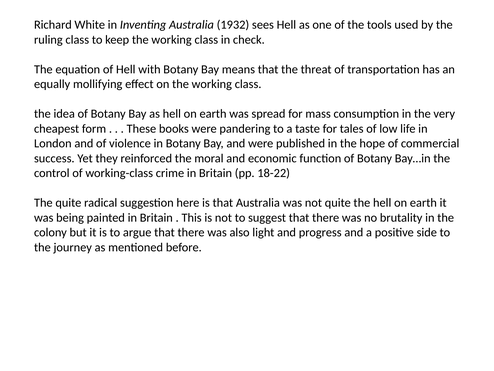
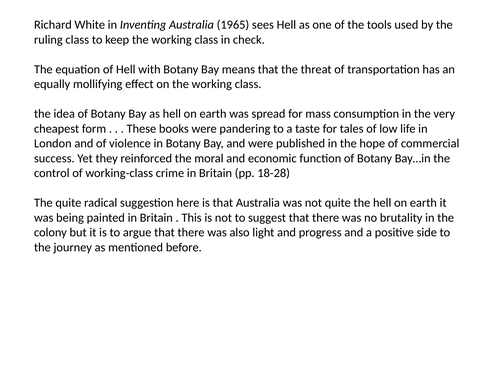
1932: 1932 -> 1965
18-22: 18-22 -> 18-28
